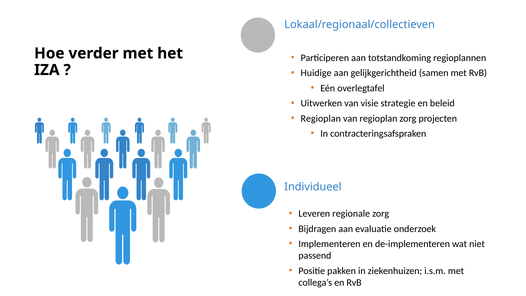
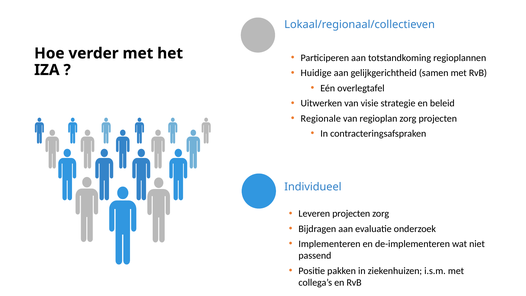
Regioplan at (321, 118): Regioplan -> Regionale
Leveren regionale: regionale -> projecten
